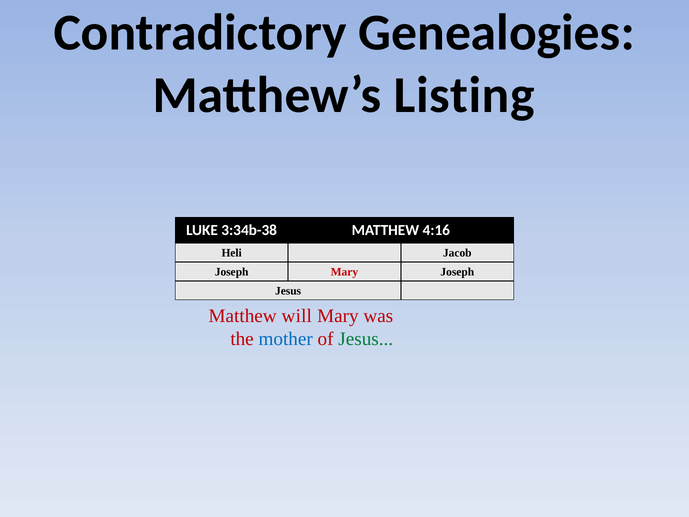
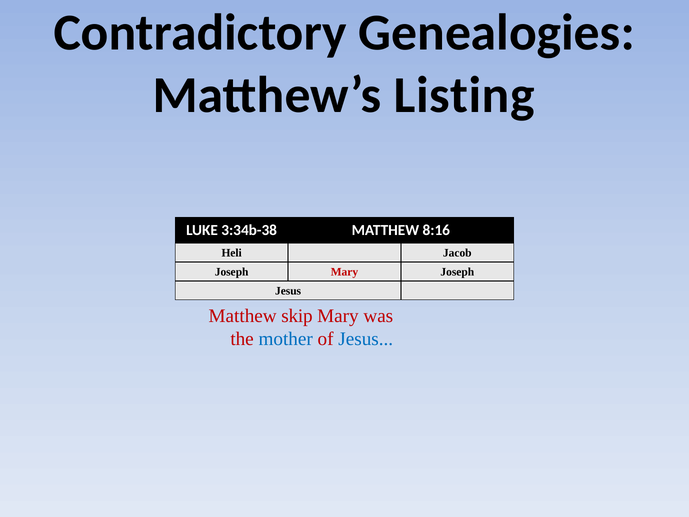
4:16: 4:16 -> 8:16
will: will -> skip
Jesus at (366, 339) colour: green -> blue
